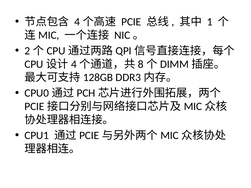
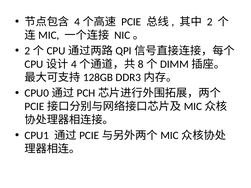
1: 1 -> 2
